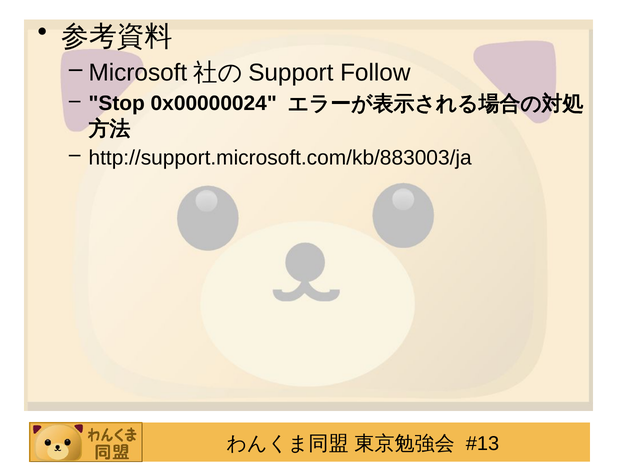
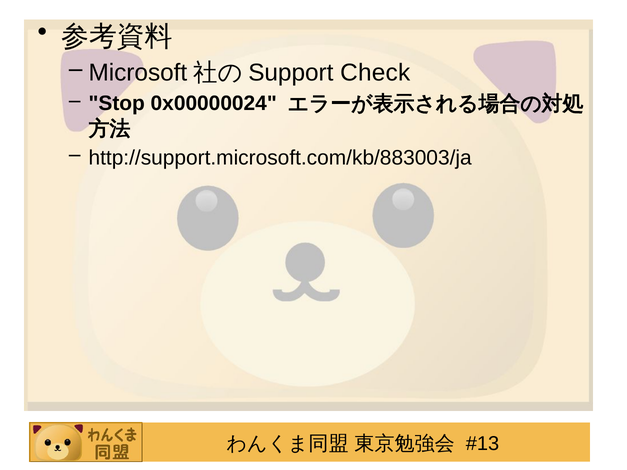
Follow: Follow -> Check
